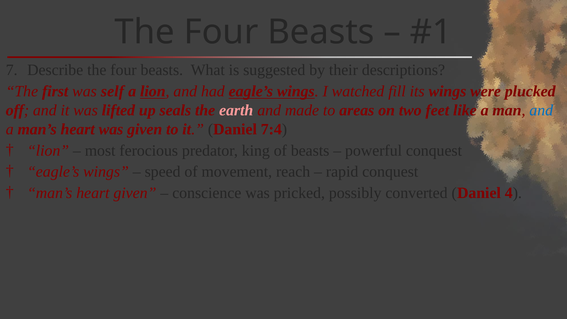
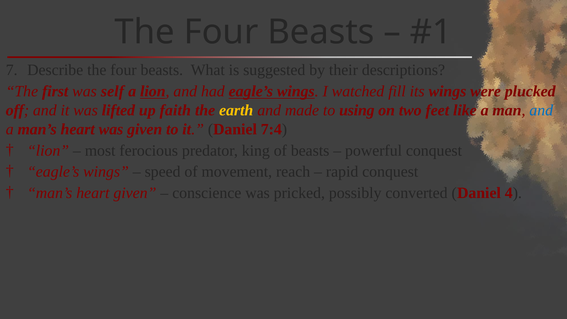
seals: seals -> faith
earth colour: pink -> yellow
areas: areas -> using
